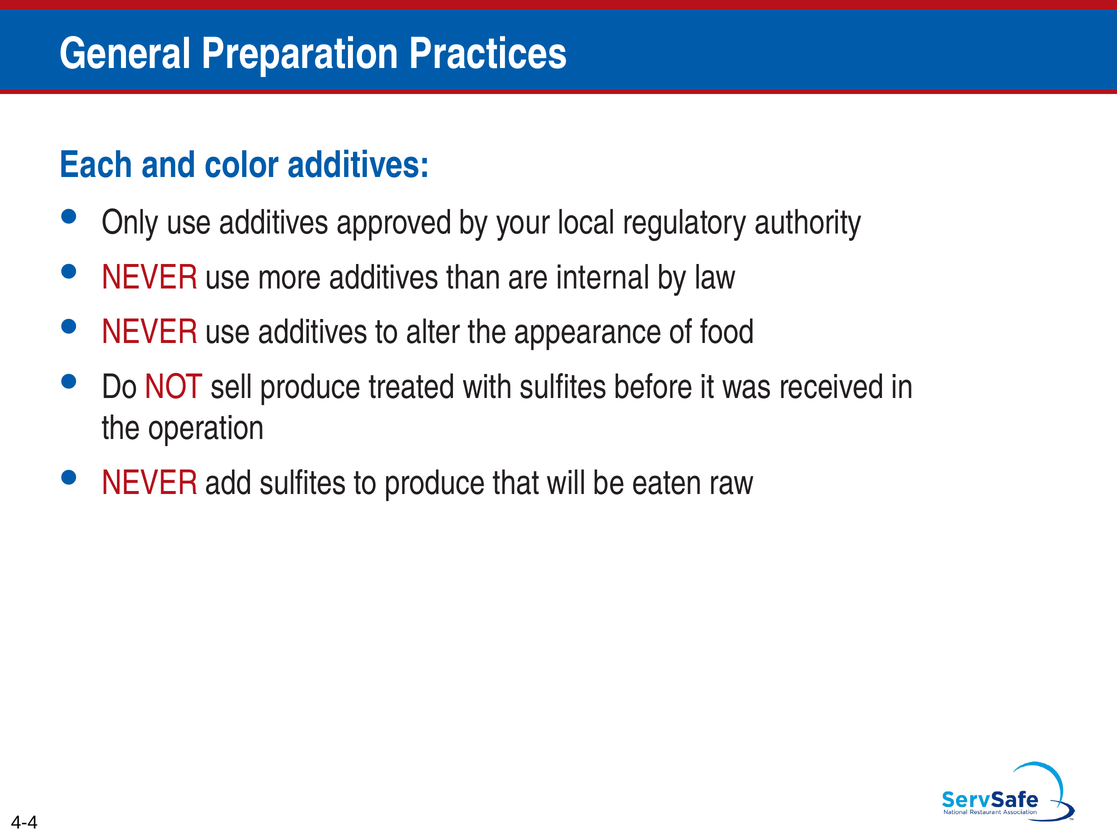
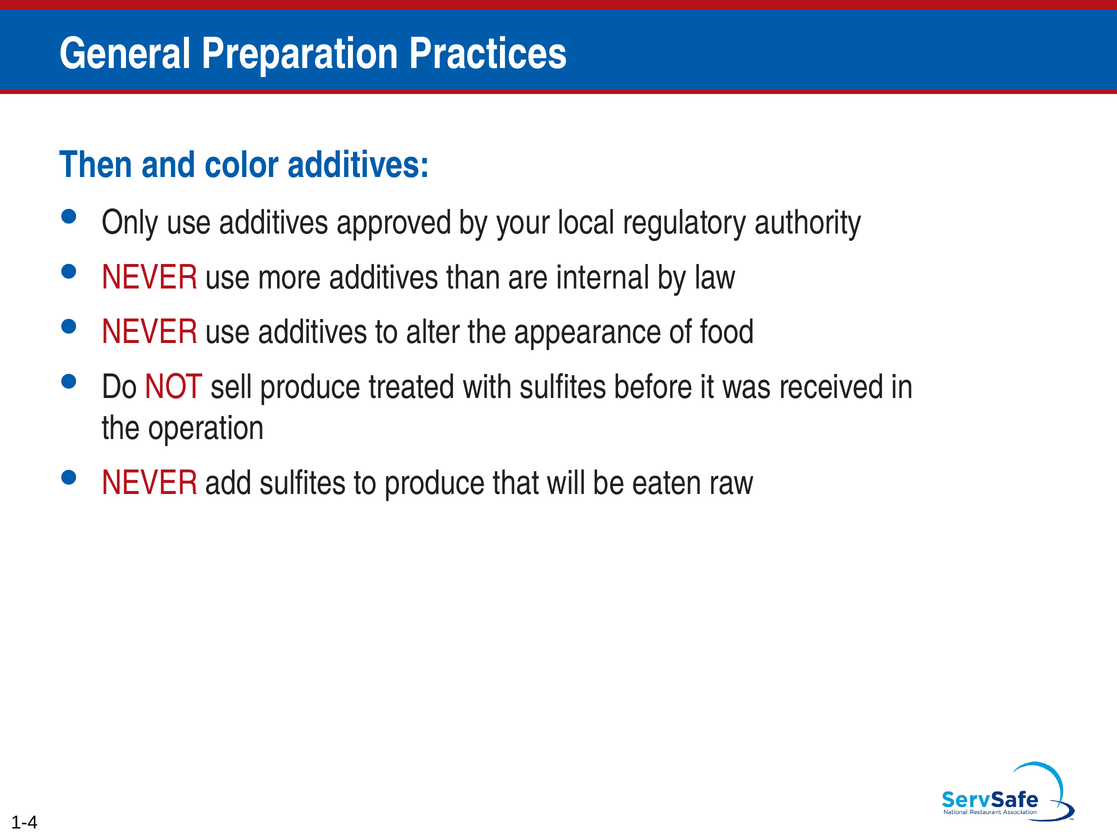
Each: Each -> Then
4-4: 4-4 -> 1-4
